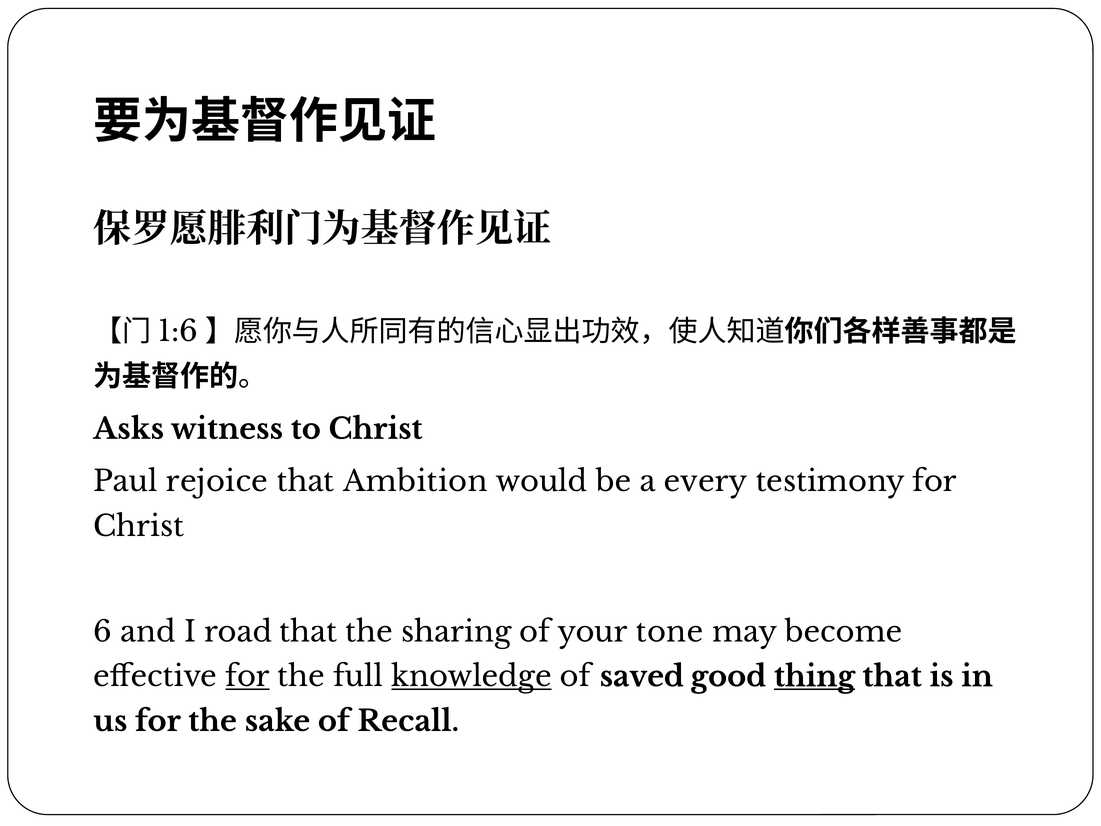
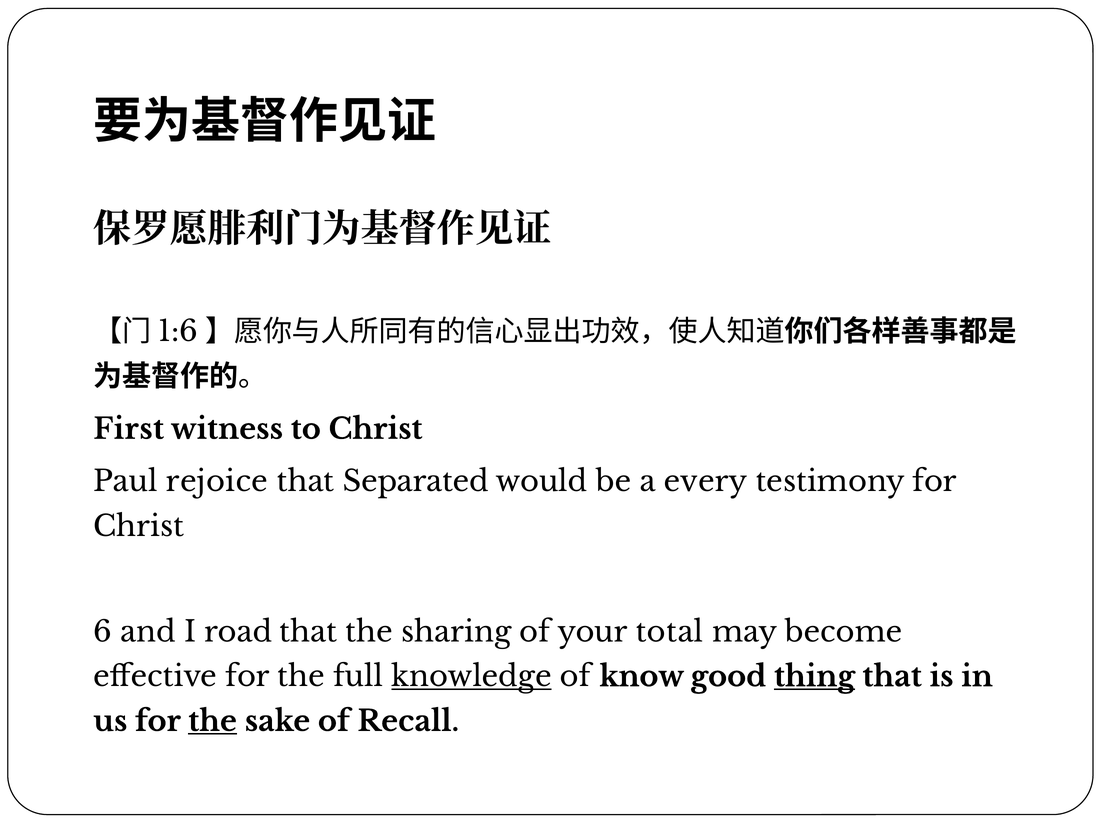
Asks: Asks -> First
Ambition: Ambition -> Separated
tone: tone -> total
for at (248, 676) underline: present -> none
saved: saved -> know
the at (213, 721) underline: none -> present
